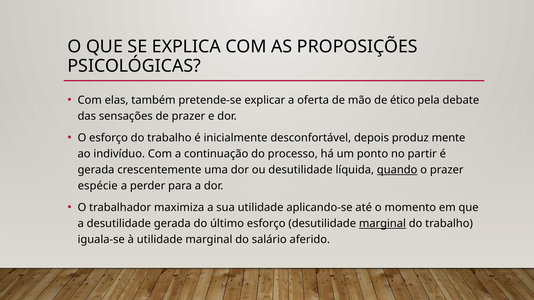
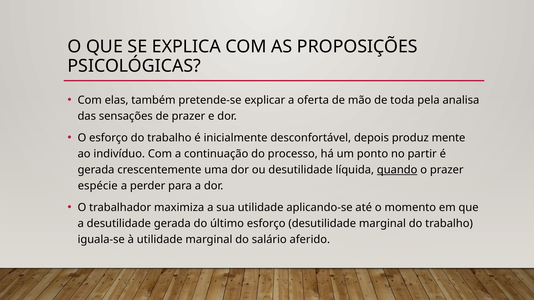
ético: ético -> toda
debate: debate -> analisa
marginal at (382, 224) underline: present -> none
